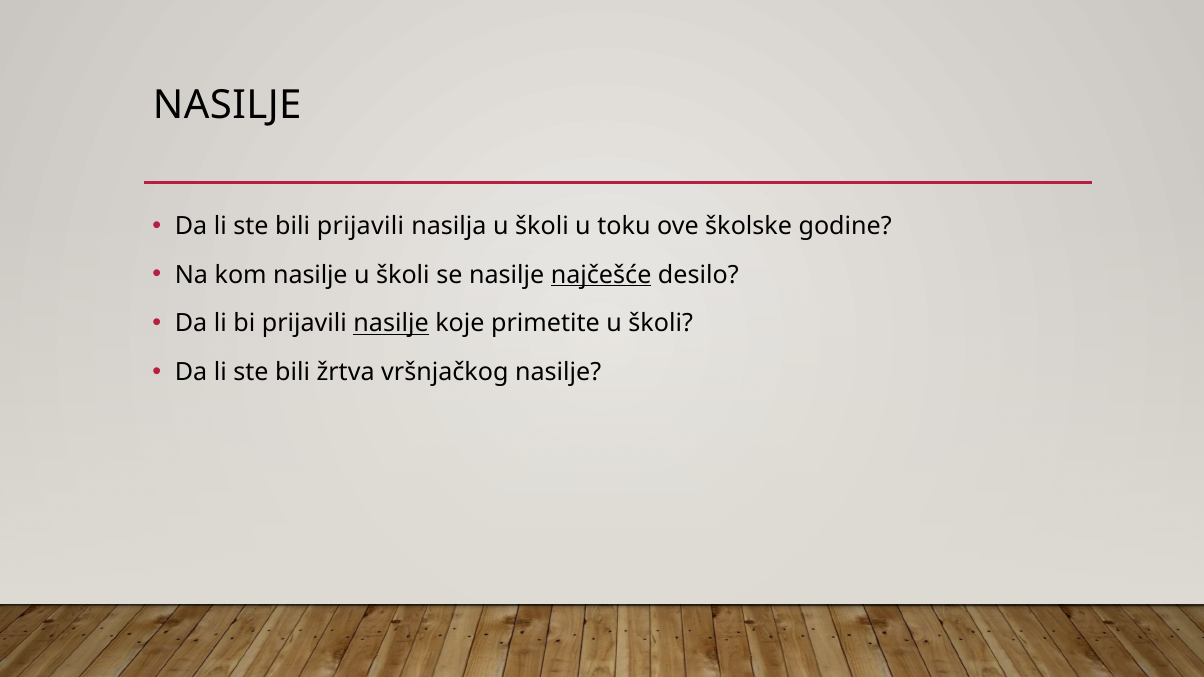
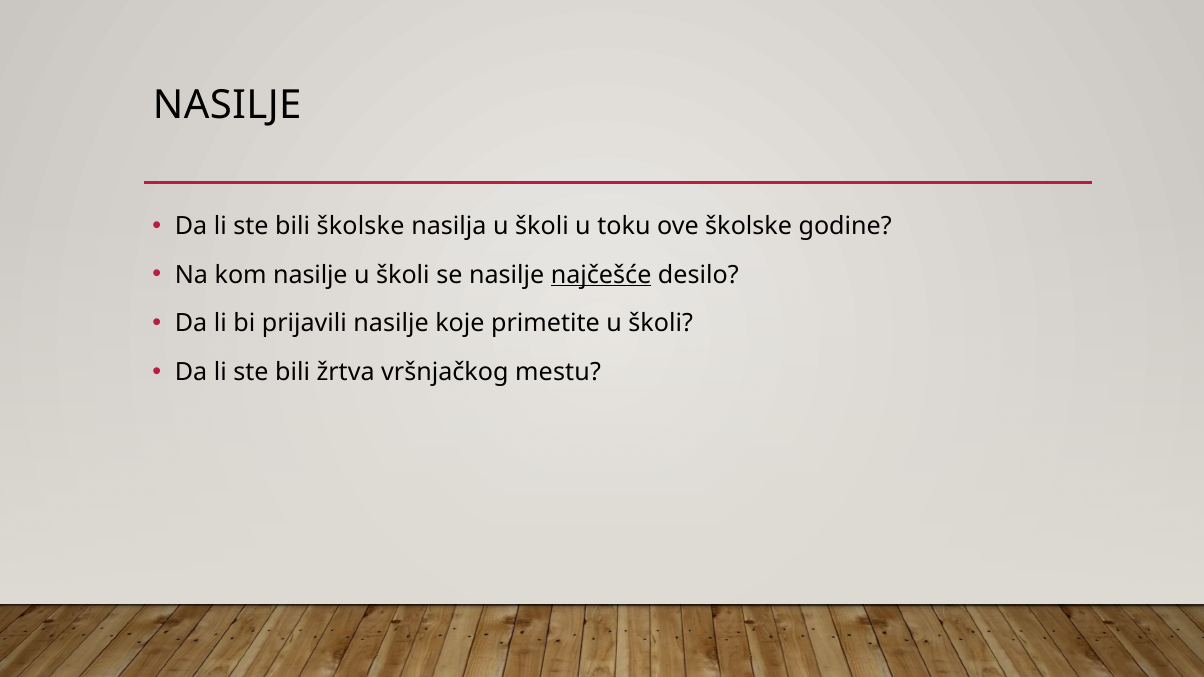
bili prijavili: prijavili -> školske
nasilje at (391, 324) underline: present -> none
vršnjačkog nasilje: nasilje -> mestu
